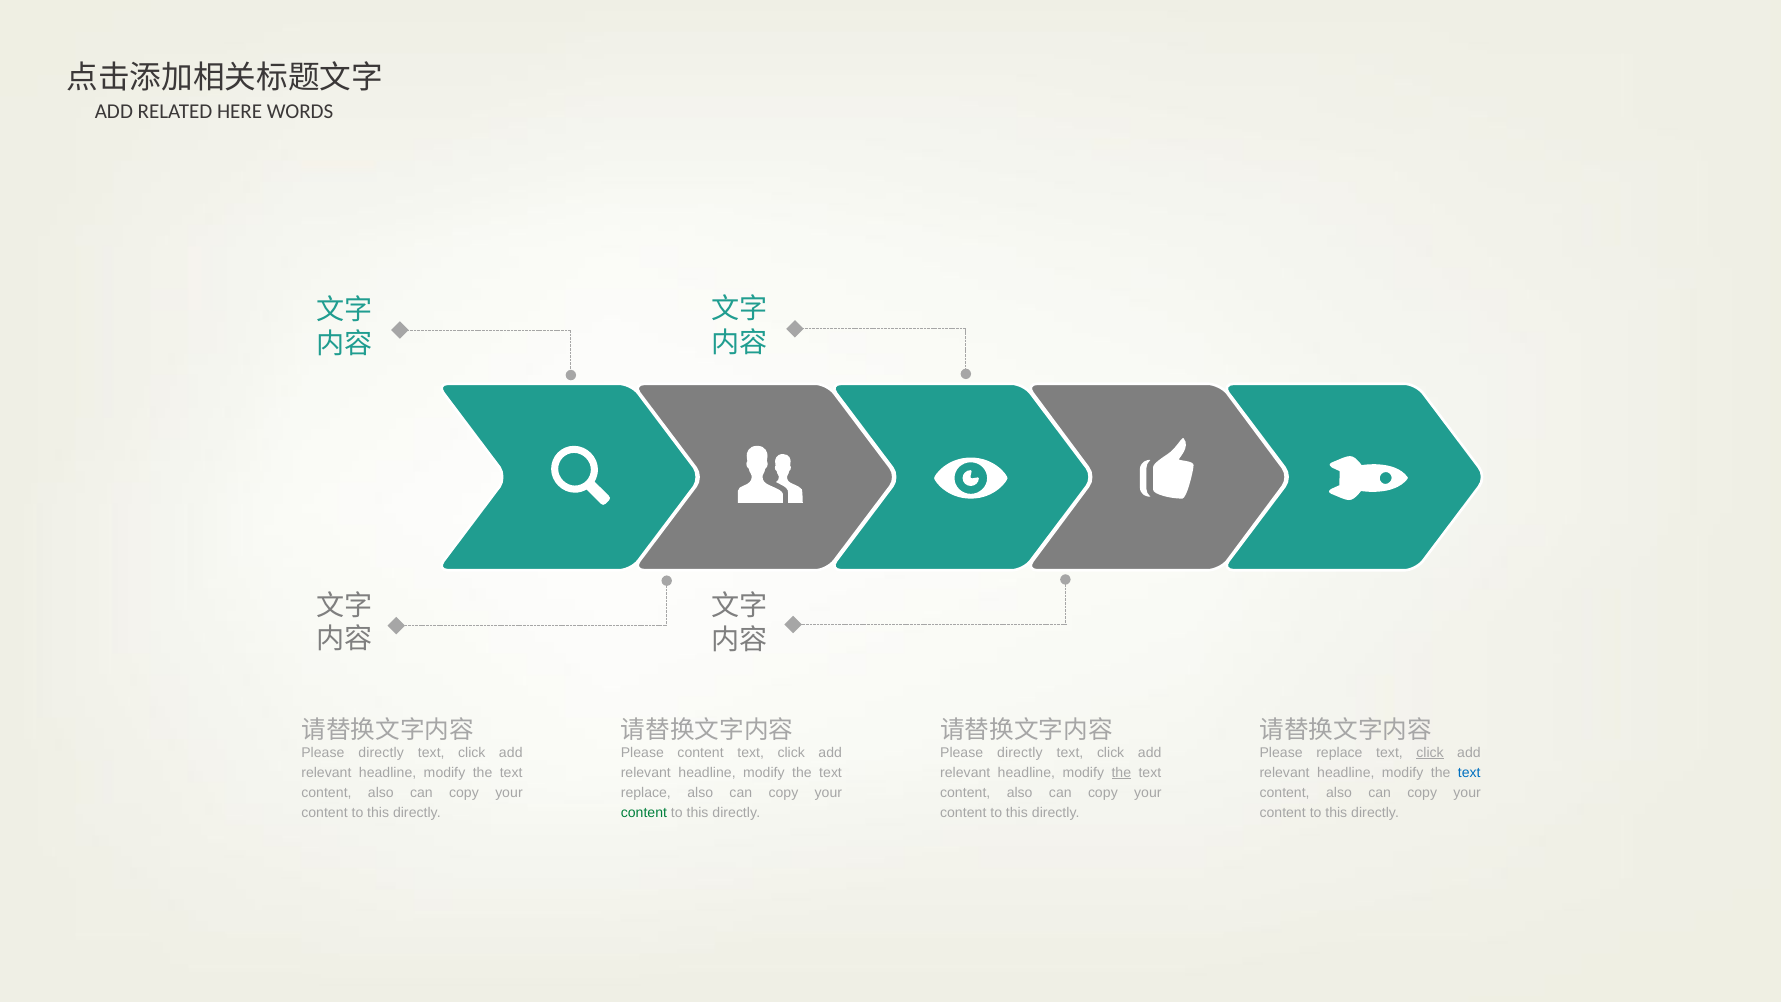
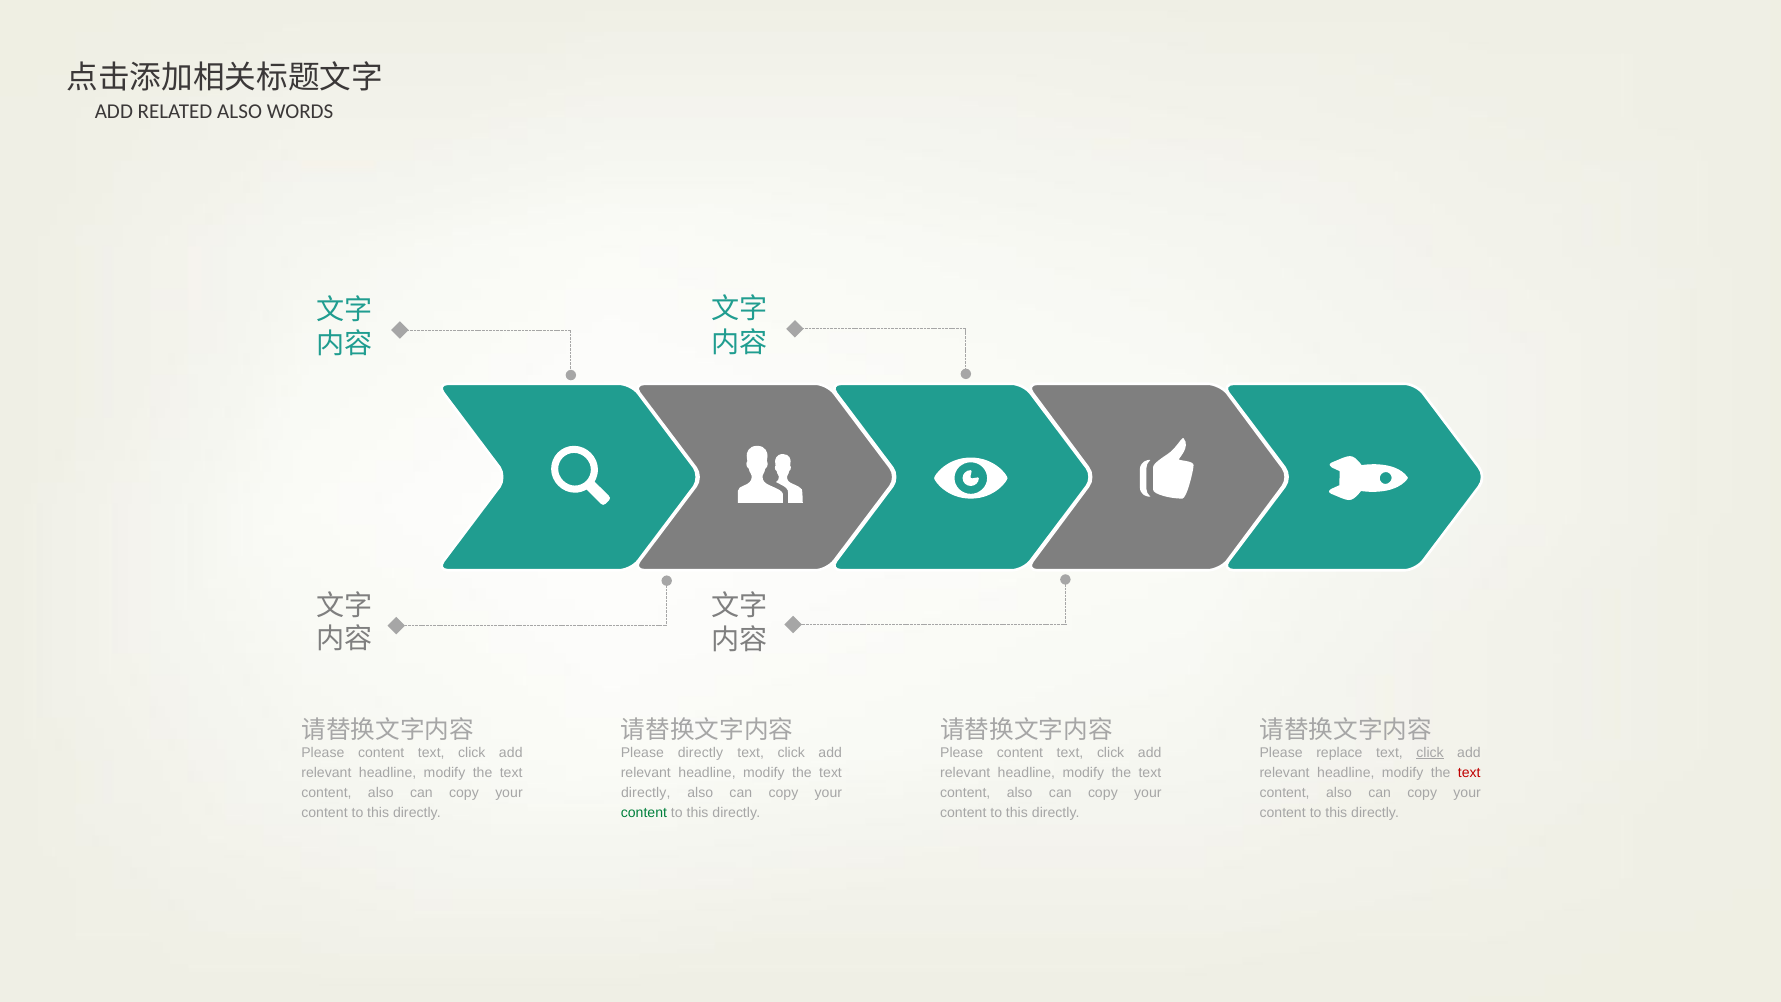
RELATED HERE: HERE -> ALSO
directly at (381, 752): directly -> content
Please content: content -> directly
directly at (1020, 752): directly -> content
the at (1121, 773) underline: present -> none
text at (1469, 773) colour: blue -> red
replace at (646, 793): replace -> directly
